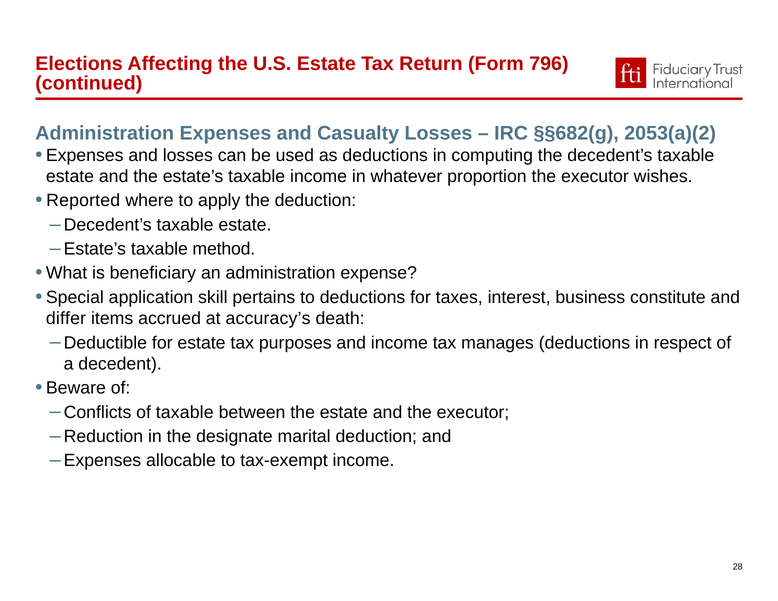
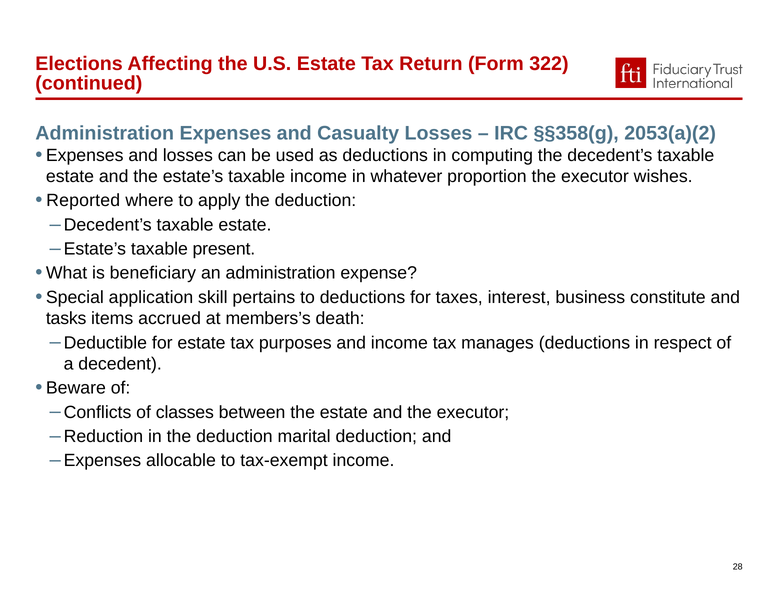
796: 796 -> 322
§§682(g: §§682(g -> §§358(g
method: method -> present
differ: differ -> tasks
accuracy’s: accuracy’s -> members’s
of taxable: taxable -> classes
in the designate: designate -> deduction
